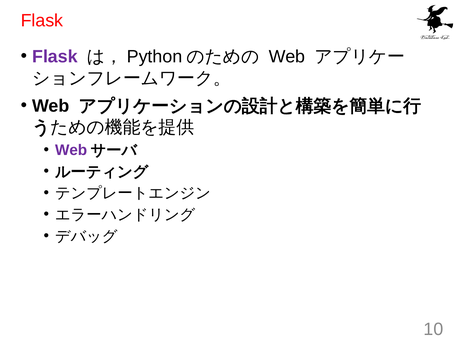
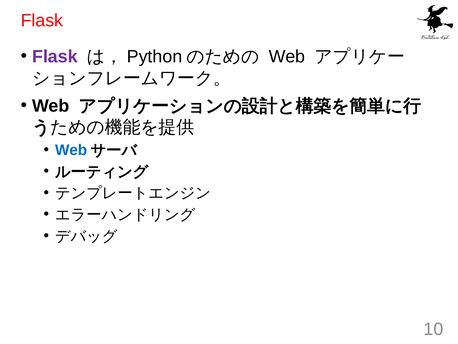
Web at (71, 150) colour: purple -> blue
